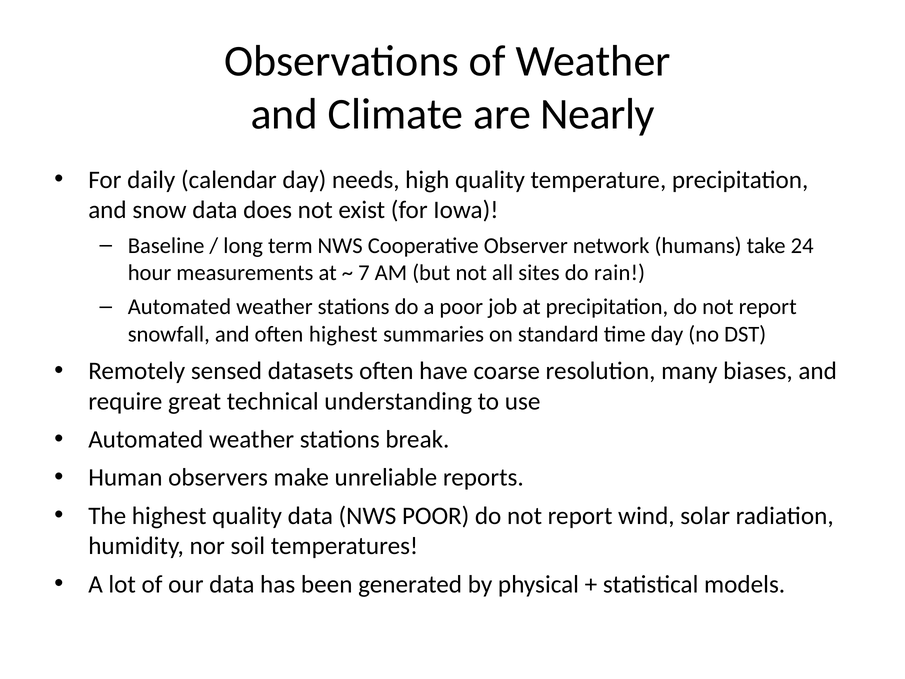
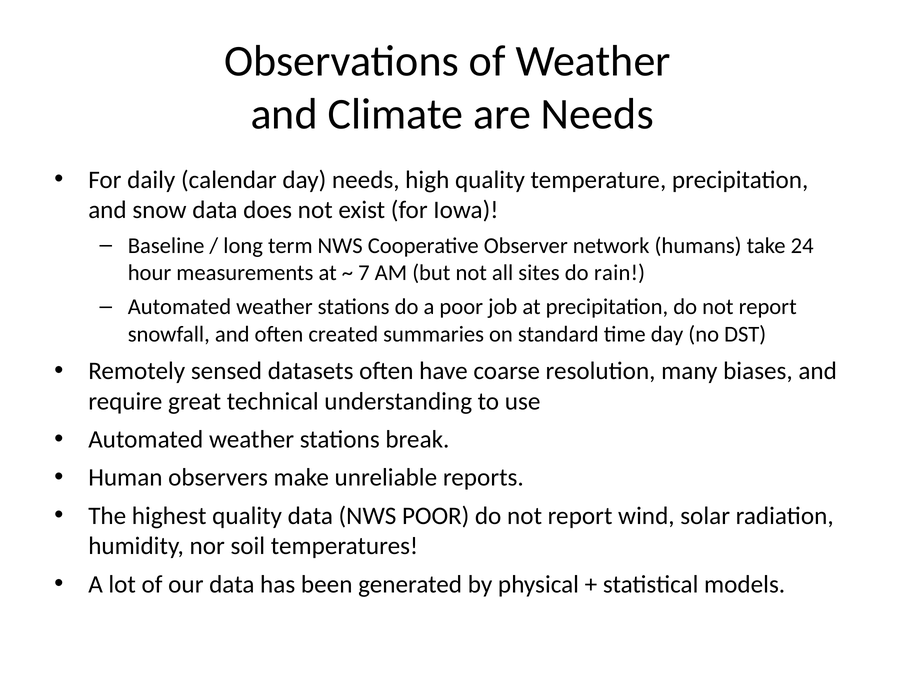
are Nearly: Nearly -> Needs
often highest: highest -> created
